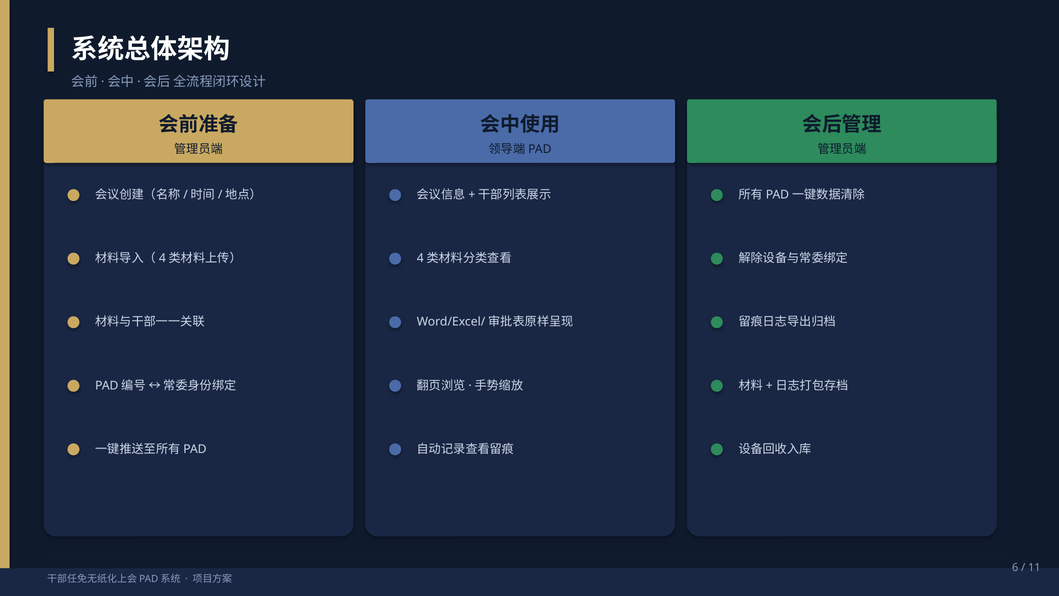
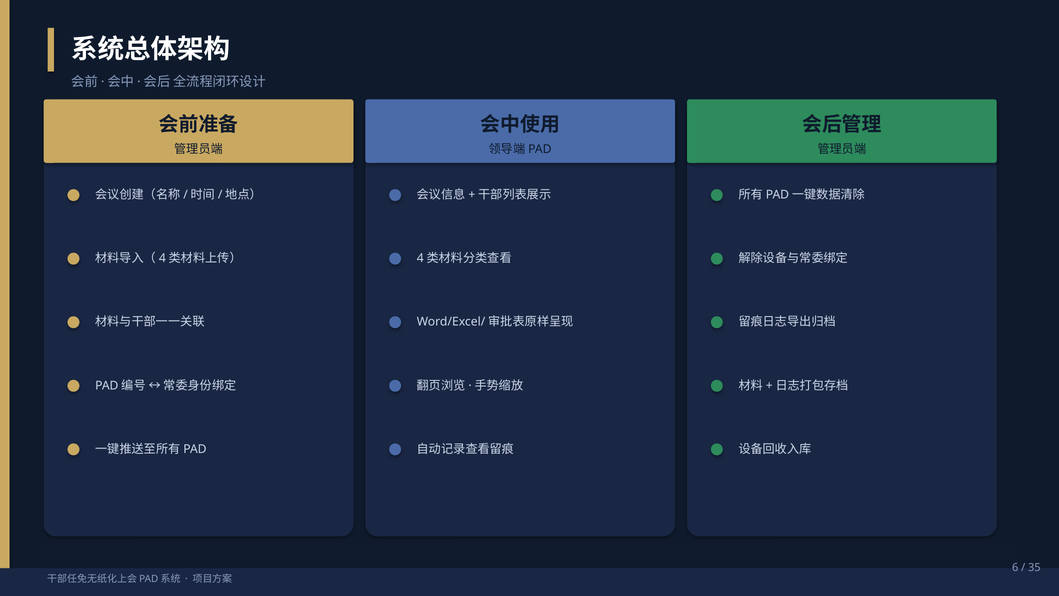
11: 11 -> 35
